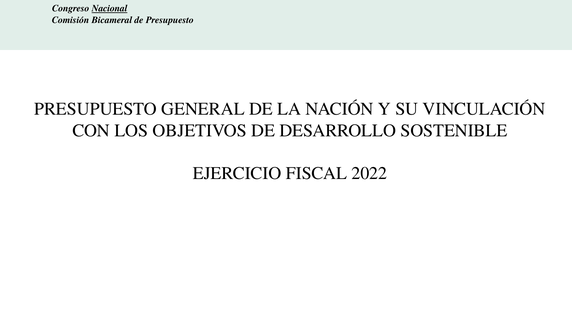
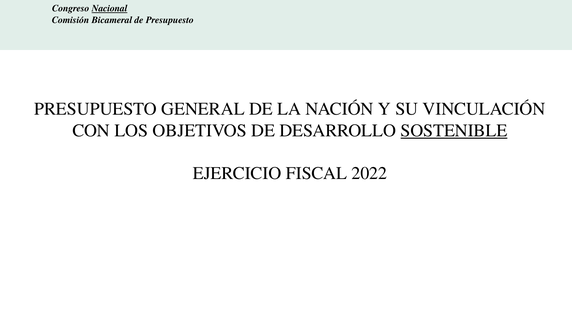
SOSTENIBLE underline: none -> present
